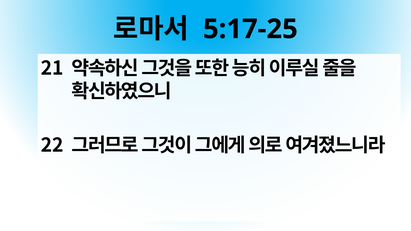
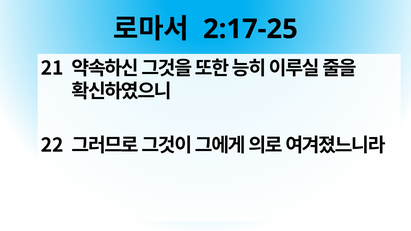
5:17-25: 5:17-25 -> 2:17-25
